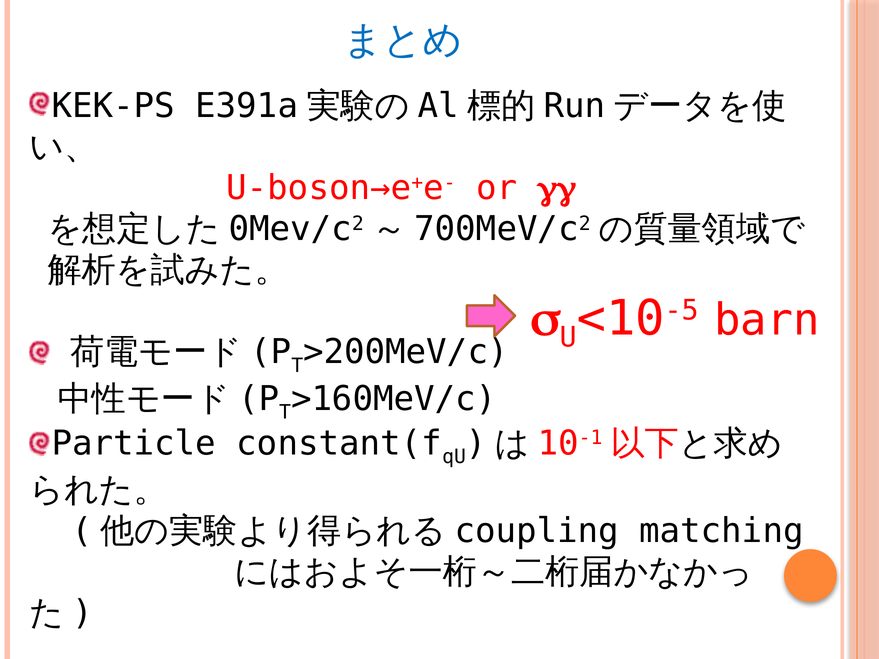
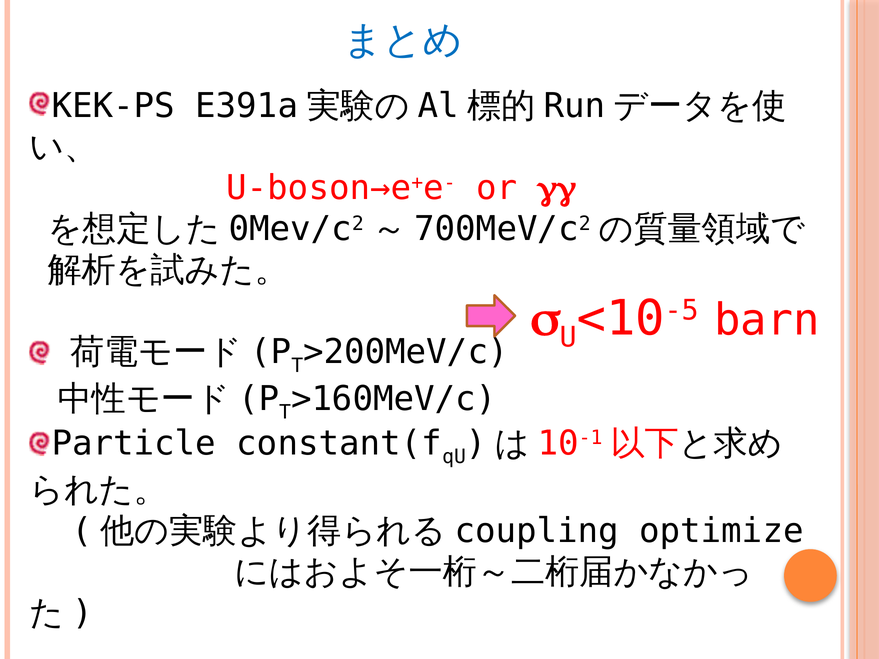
matching: matching -> optimize
